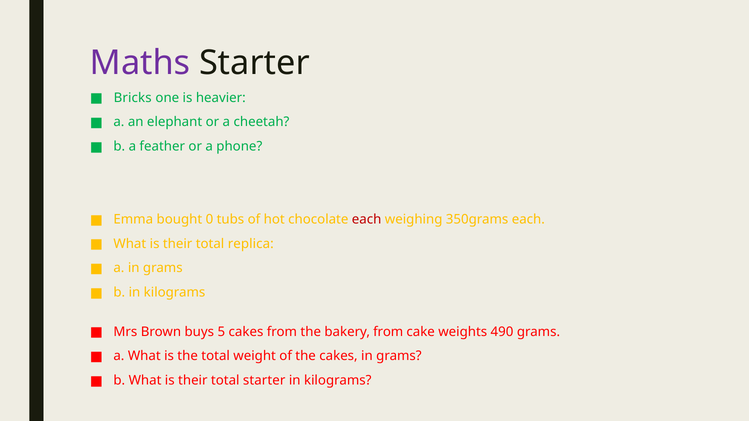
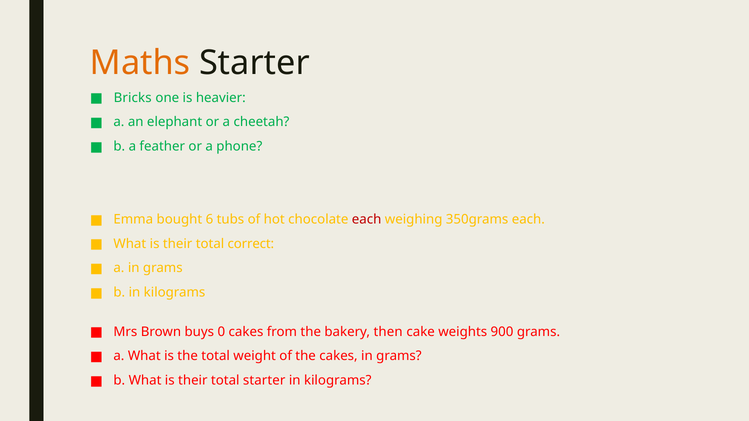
Maths colour: purple -> orange
0: 0 -> 6
replica: replica -> correct
5: 5 -> 0
bakery from: from -> then
490: 490 -> 900
